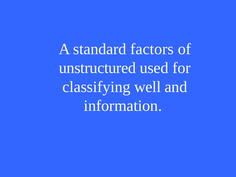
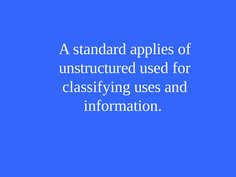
factors: factors -> applies
well: well -> uses
